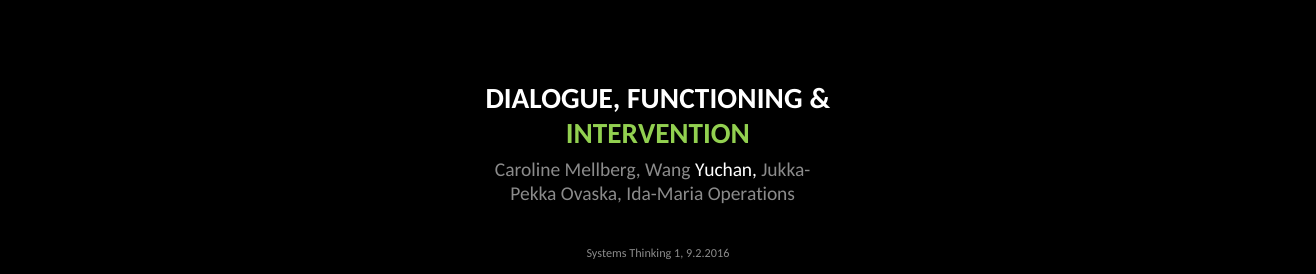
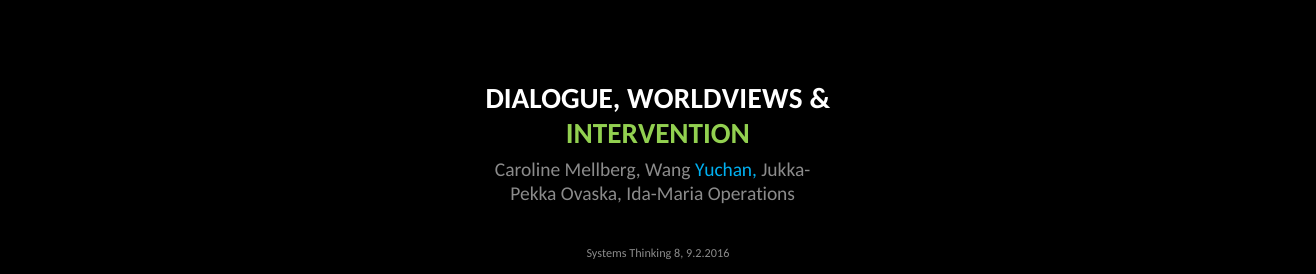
FUNCTIONING: FUNCTIONING -> WORLDVIEWS
Yuchan colour: white -> light blue
Thinking 1: 1 -> 8
